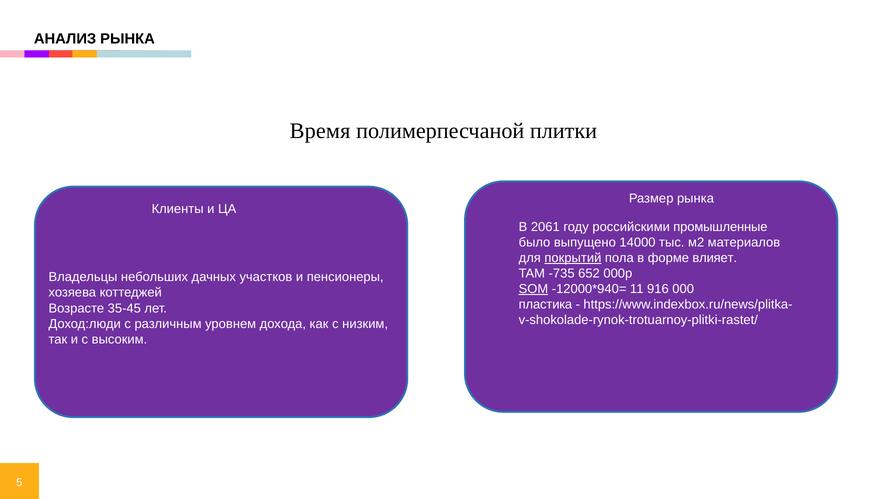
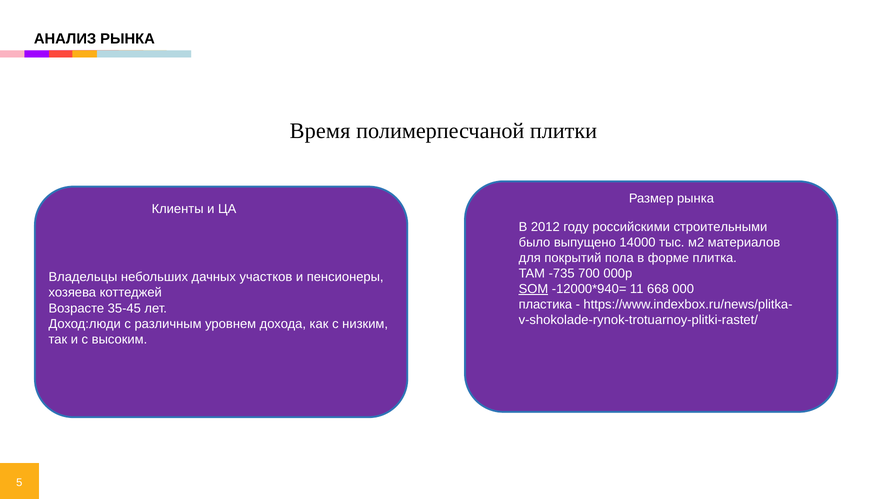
2061: 2061 -> 2012
промышленные: промышленные -> строительными
покрытий underline: present -> none
влияет: влияет -> плитка
652: 652 -> 700
916: 916 -> 668
